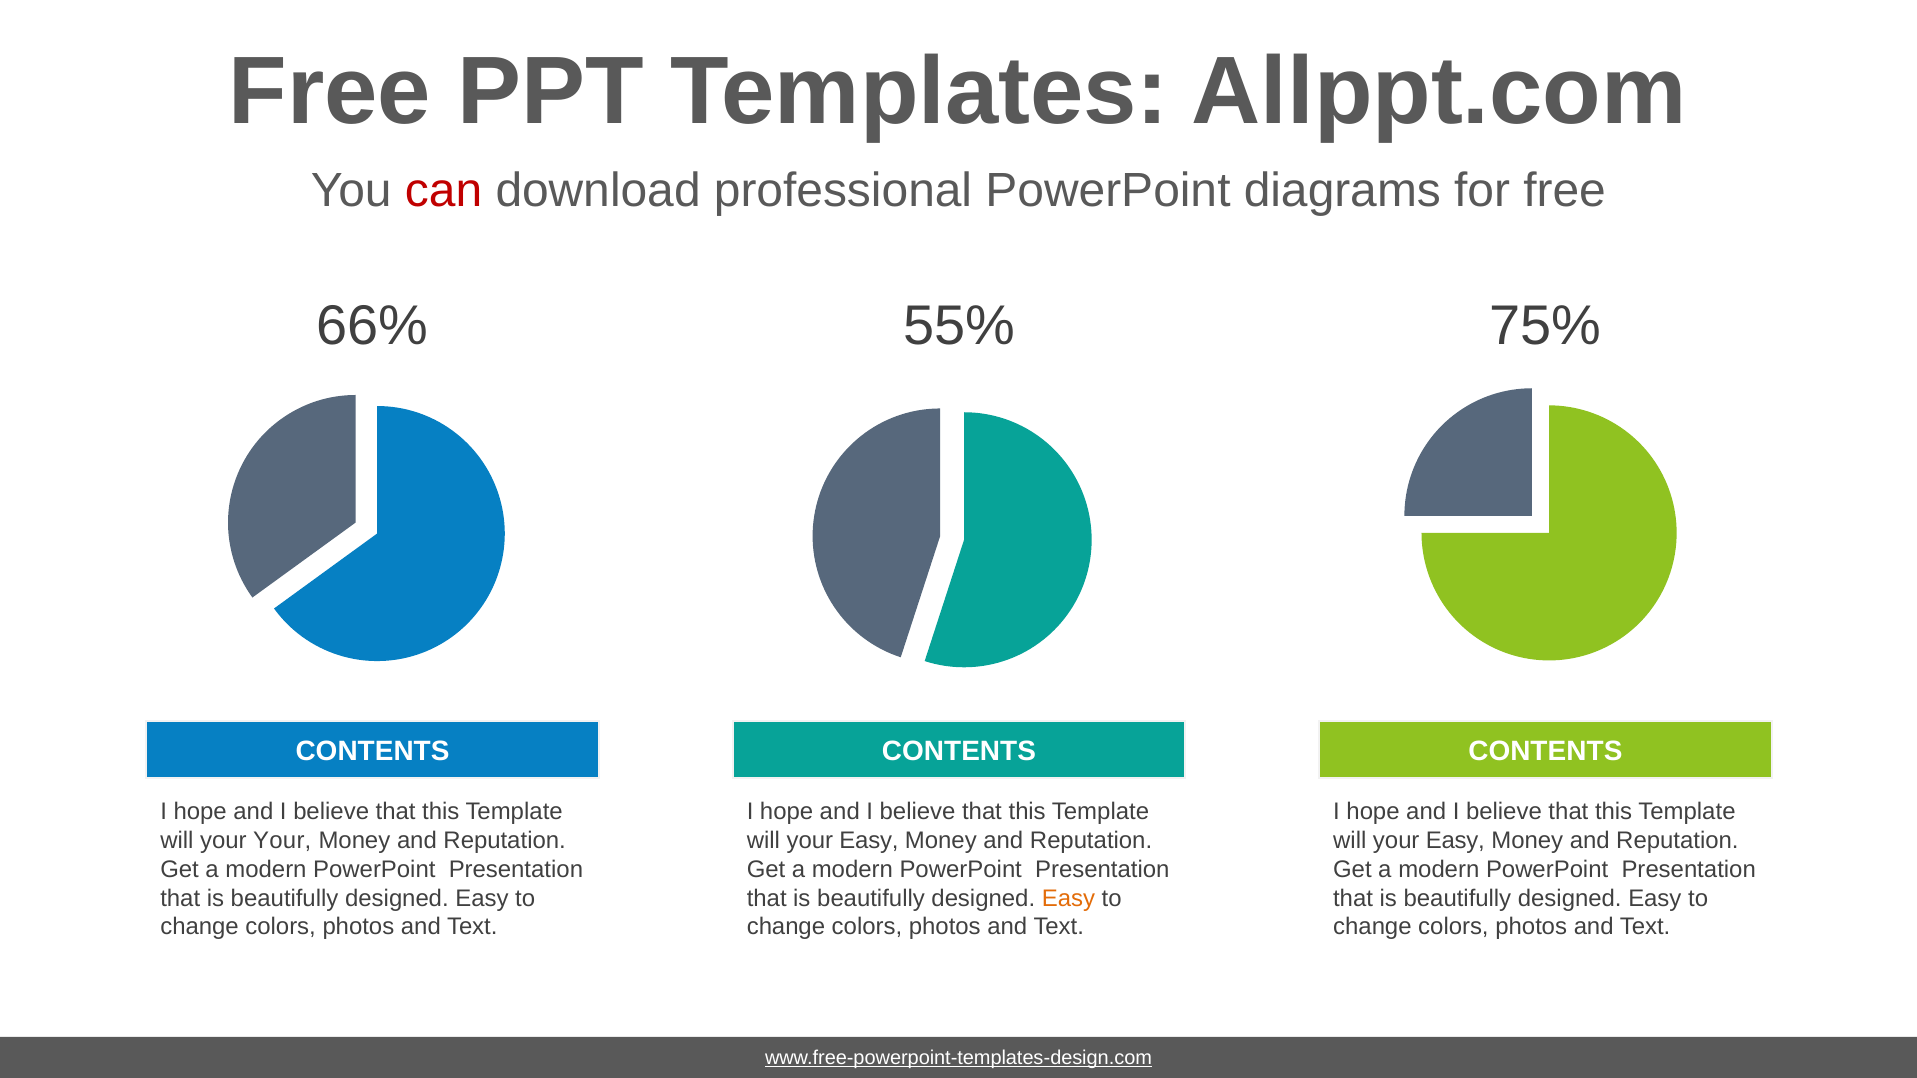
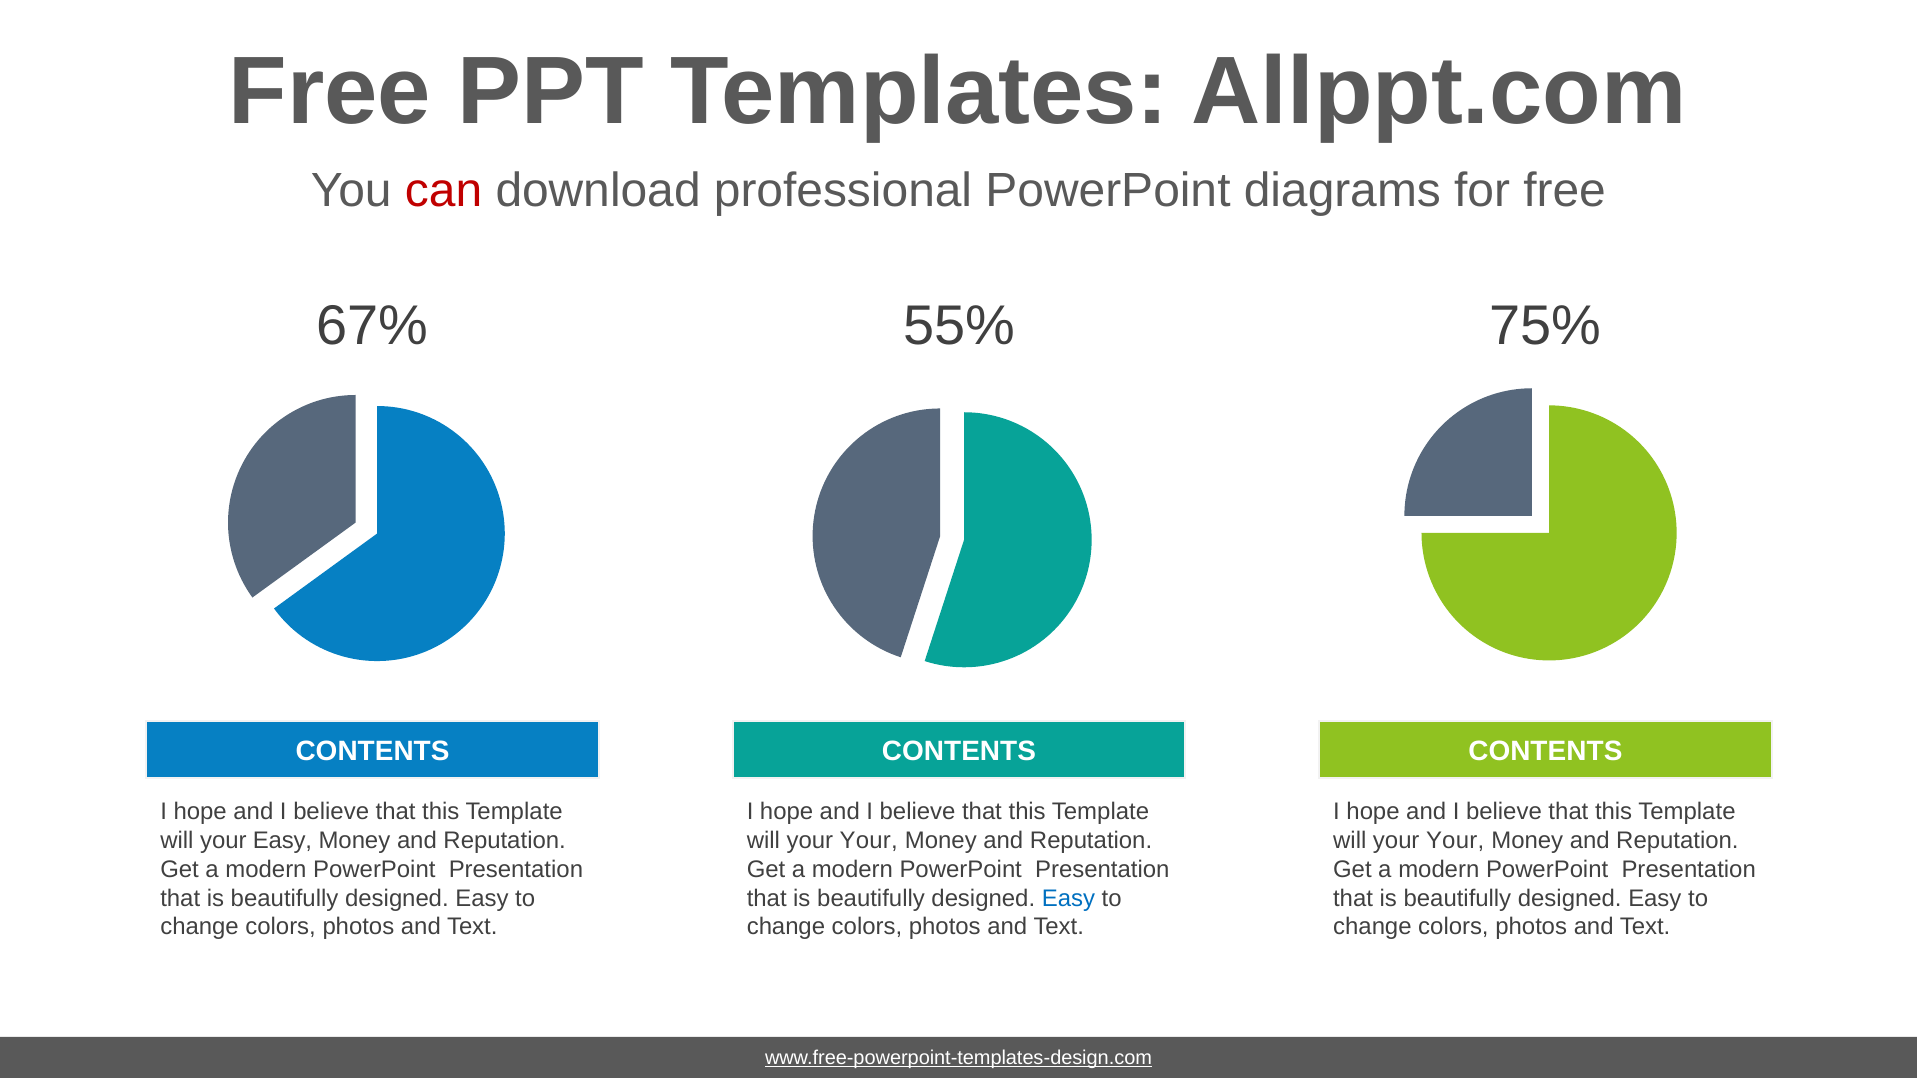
66%: 66% -> 67%
your Your: Your -> Easy
Easy at (869, 841): Easy -> Your
Easy at (1455, 841): Easy -> Your
Easy at (1068, 898) colour: orange -> blue
